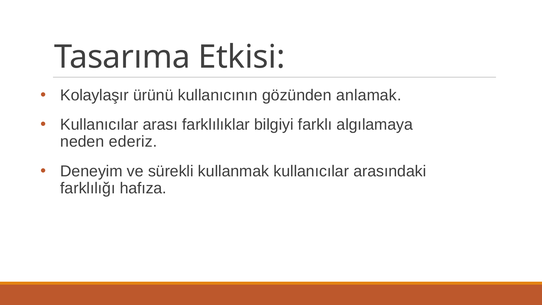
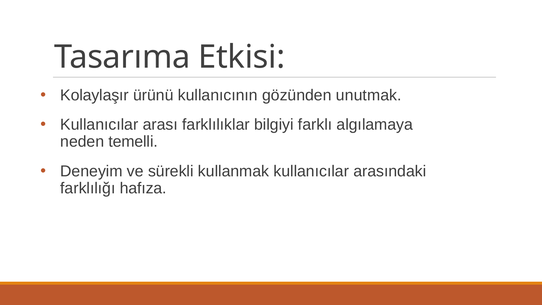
anlamak: anlamak -> unutmak
ederiz: ederiz -> temelli
